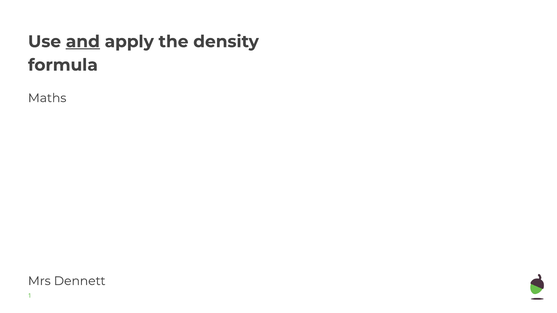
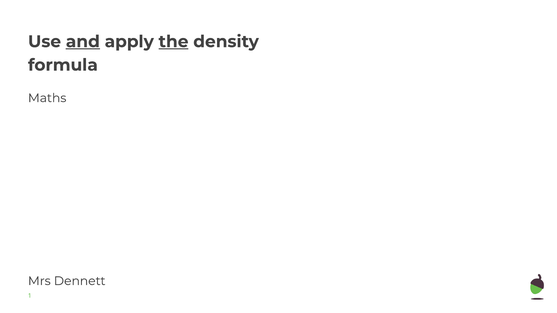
the underline: none -> present
